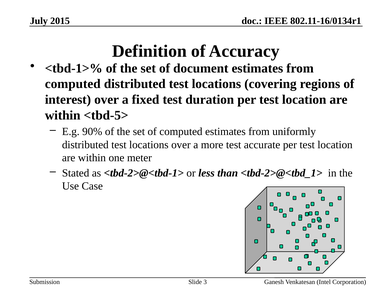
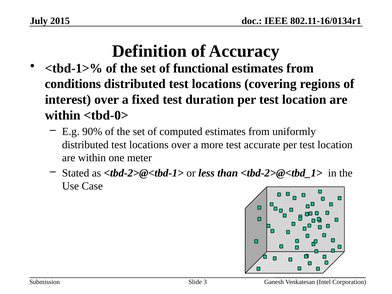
document: document -> functional
computed at (73, 84): computed -> conditions
<tbd-5>: <tbd-5> -> <tbd-0>
